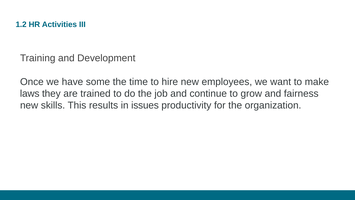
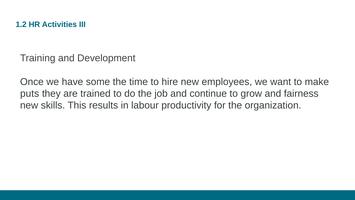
laws: laws -> puts
issues: issues -> labour
